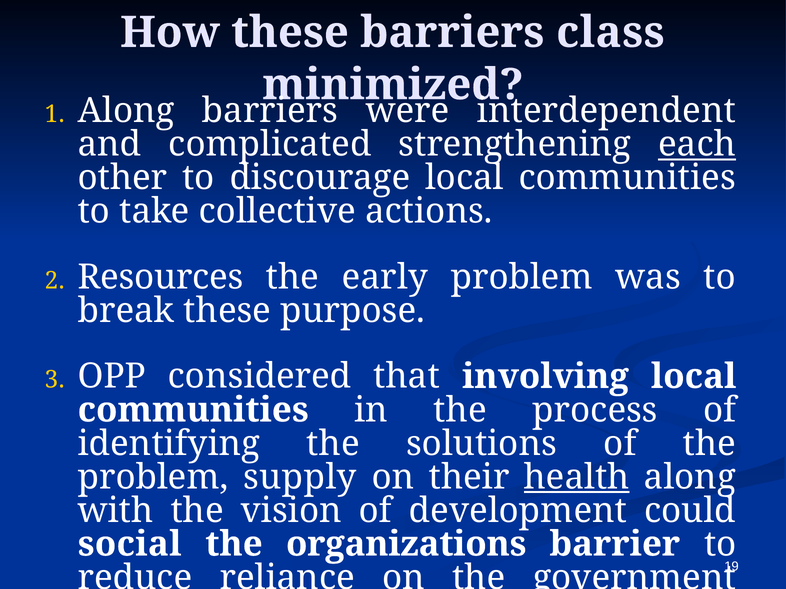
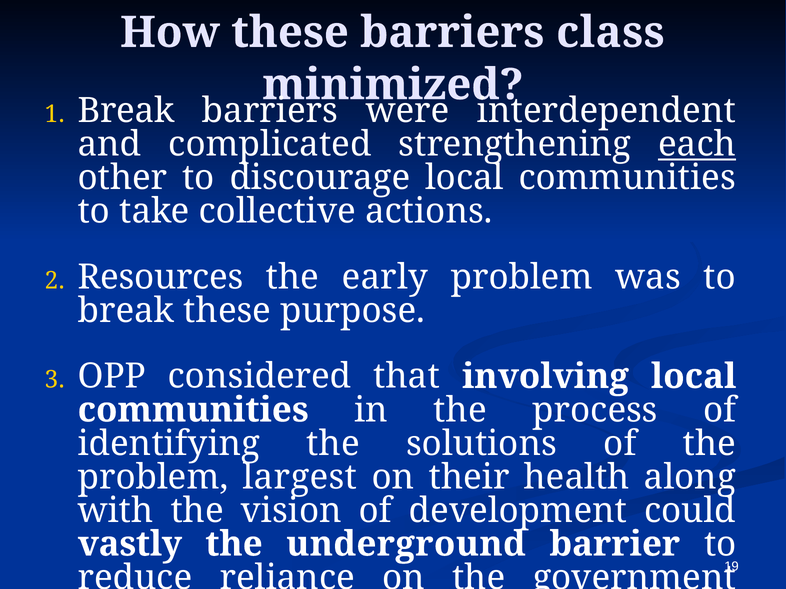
Along at (126, 111): Along -> Break
supply: supply -> largest
health underline: present -> none
social: social -> vastly
organizations: organizations -> underground
